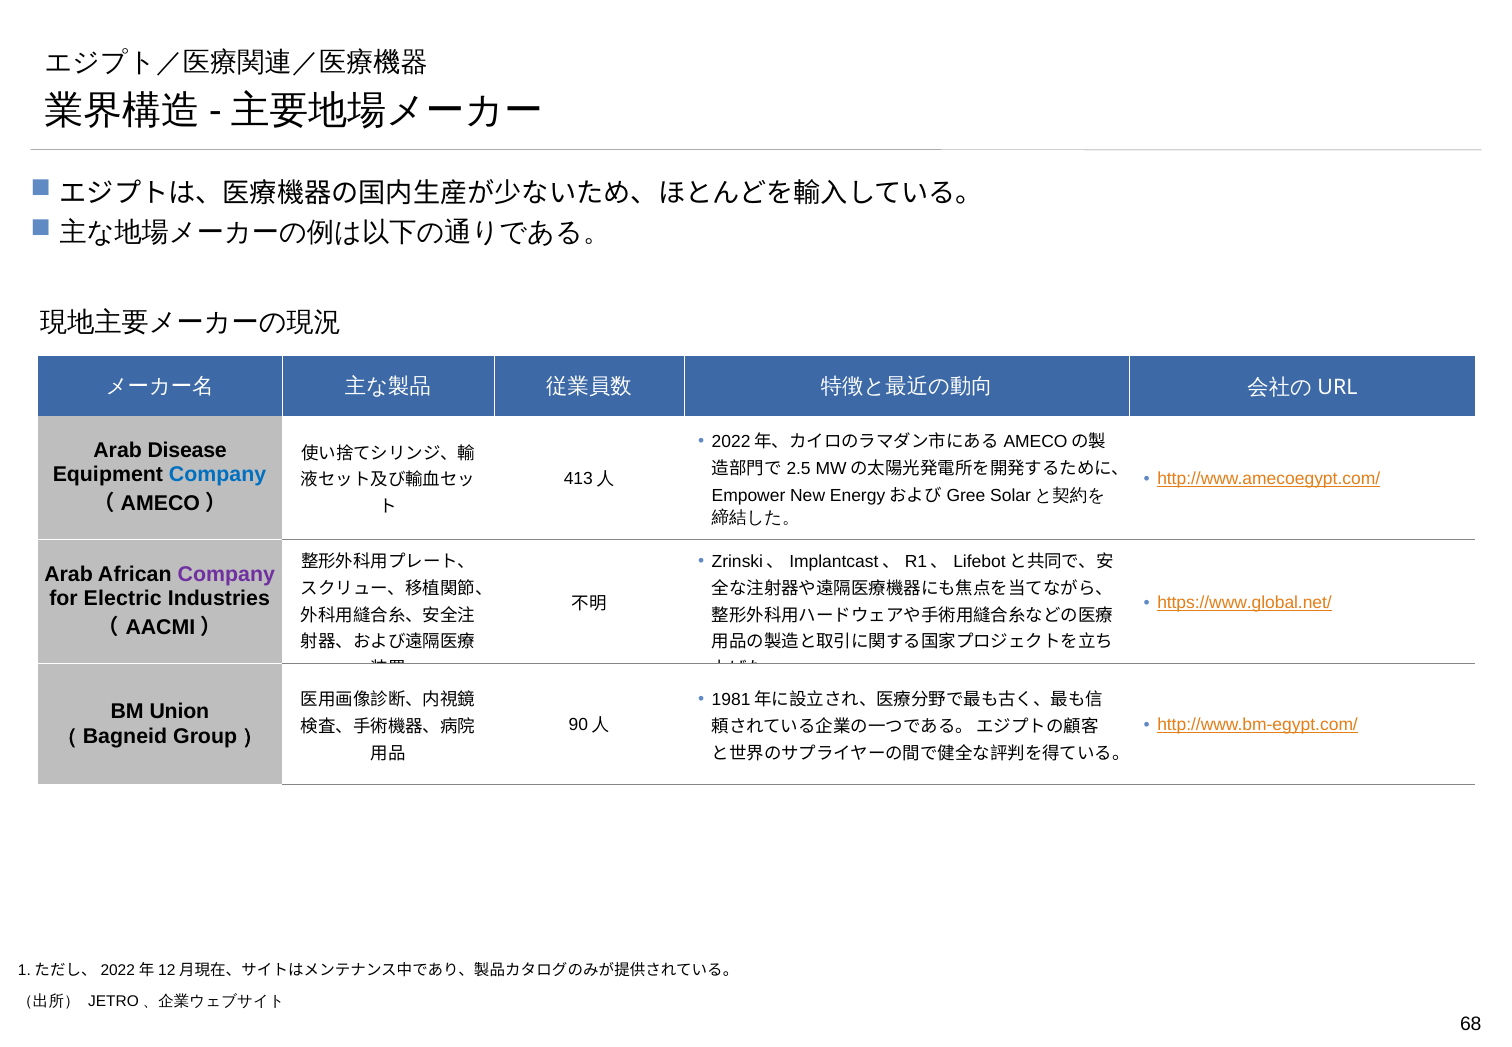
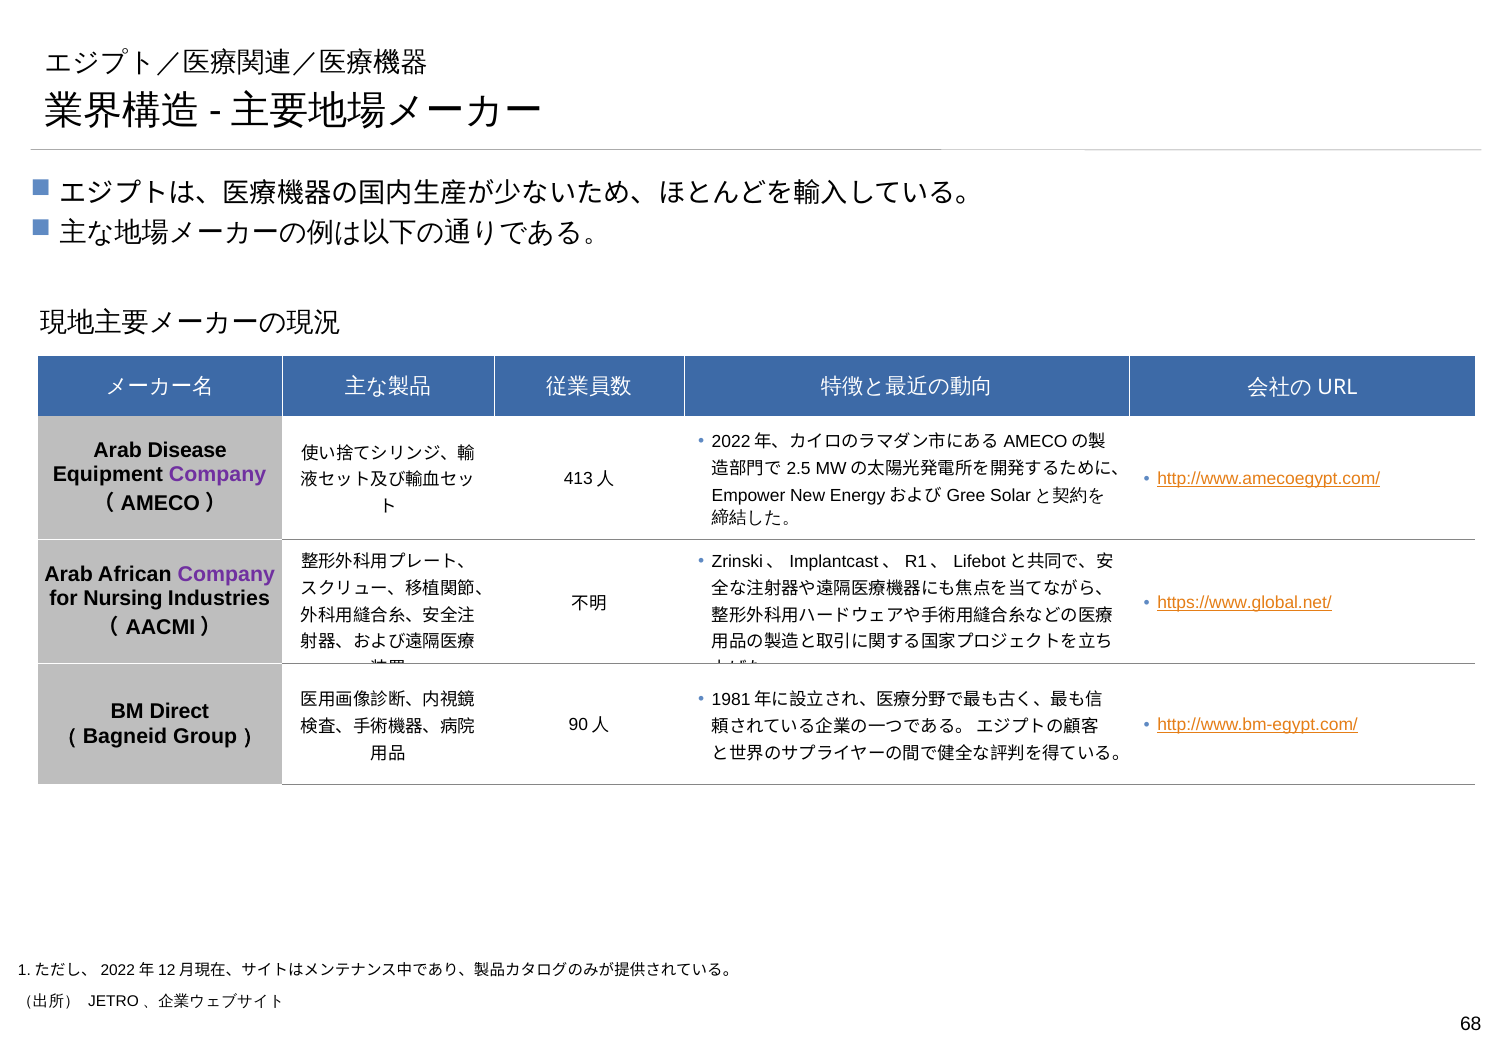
Company at (218, 474) colour: blue -> purple
Electric: Electric -> Nursing
Union: Union -> Direct
